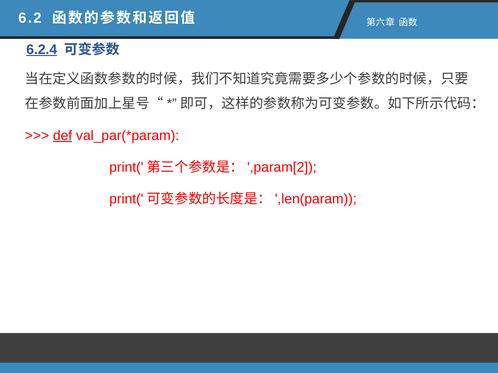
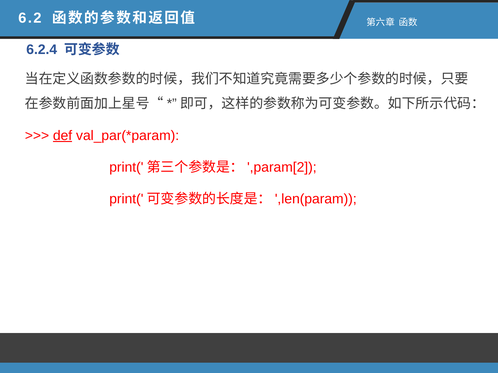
6.2.4 underline: present -> none
